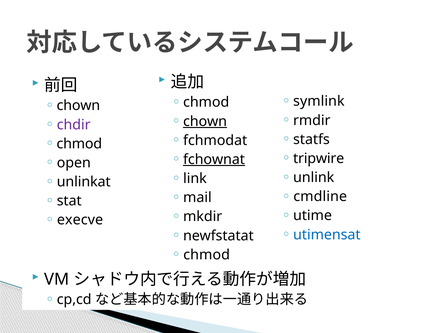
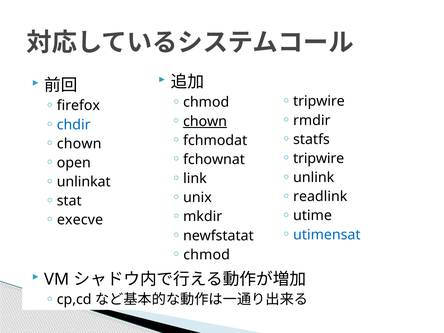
symlink at (319, 101): symlink -> tripwire
chown at (78, 106): chown -> firefox
chdir colour: purple -> blue
chmod at (79, 144): chmod -> chown
fchownat underline: present -> none
cmdline: cmdline -> readlink
mail: mail -> unix
